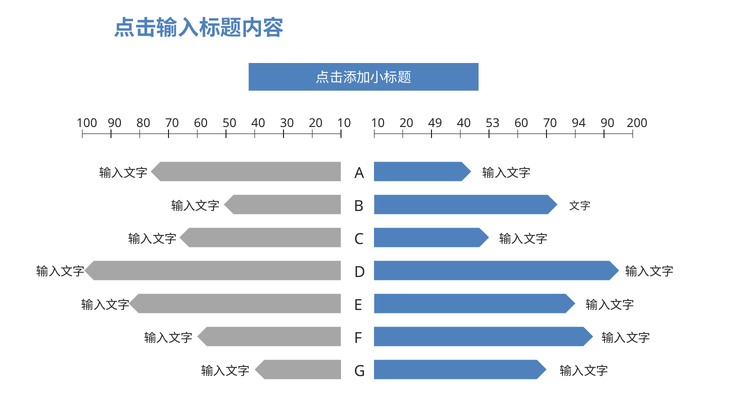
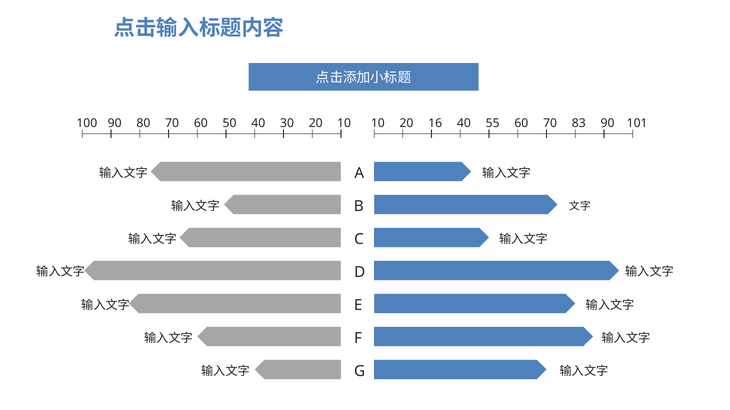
49: 49 -> 16
53: 53 -> 55
94: 94 -> 83
200: 200 -> 101
